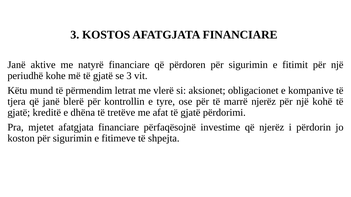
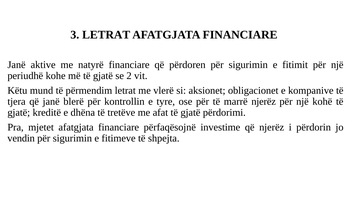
3 KOSTOS: KOSTOS -> LETRAT
se 3: 3 -> 2
koston: koston -> vendin
